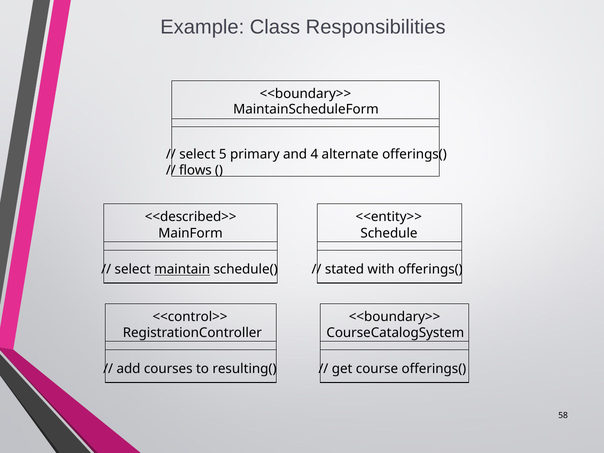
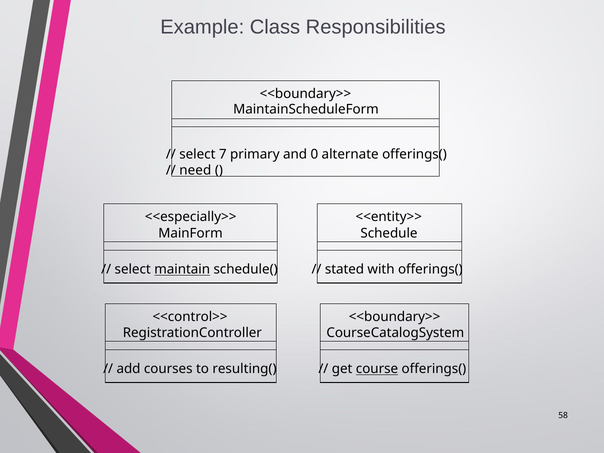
5: 5 -> 7
4: 4 -> 0
flows: flows -> need
<<described>>: <<described>> -> <<especially>>
course underline: none -> present
